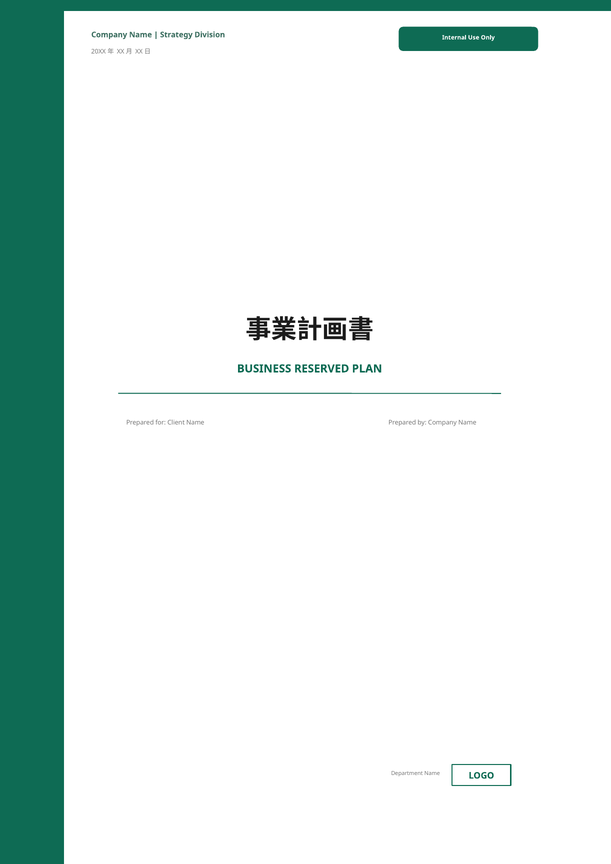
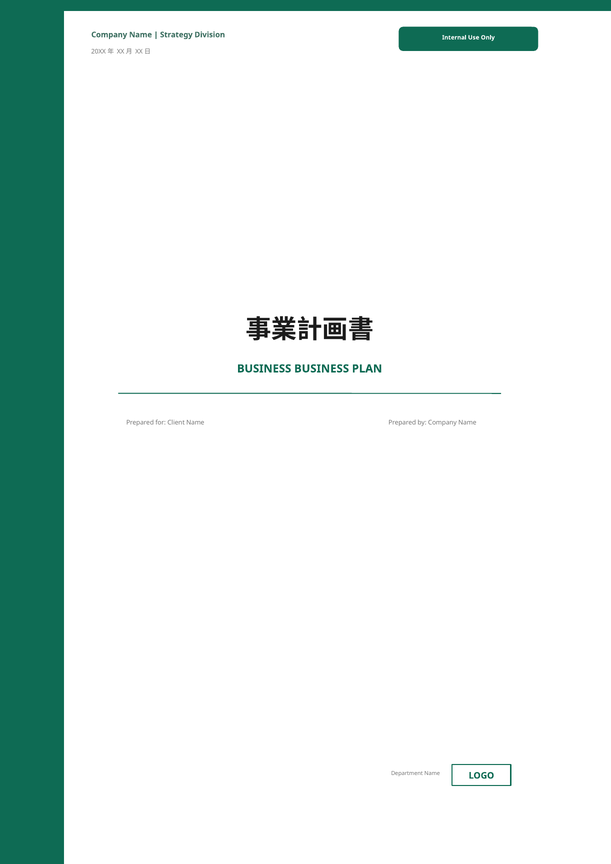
BUSINESS RESERVED: RESERVED -> BUSINESS
